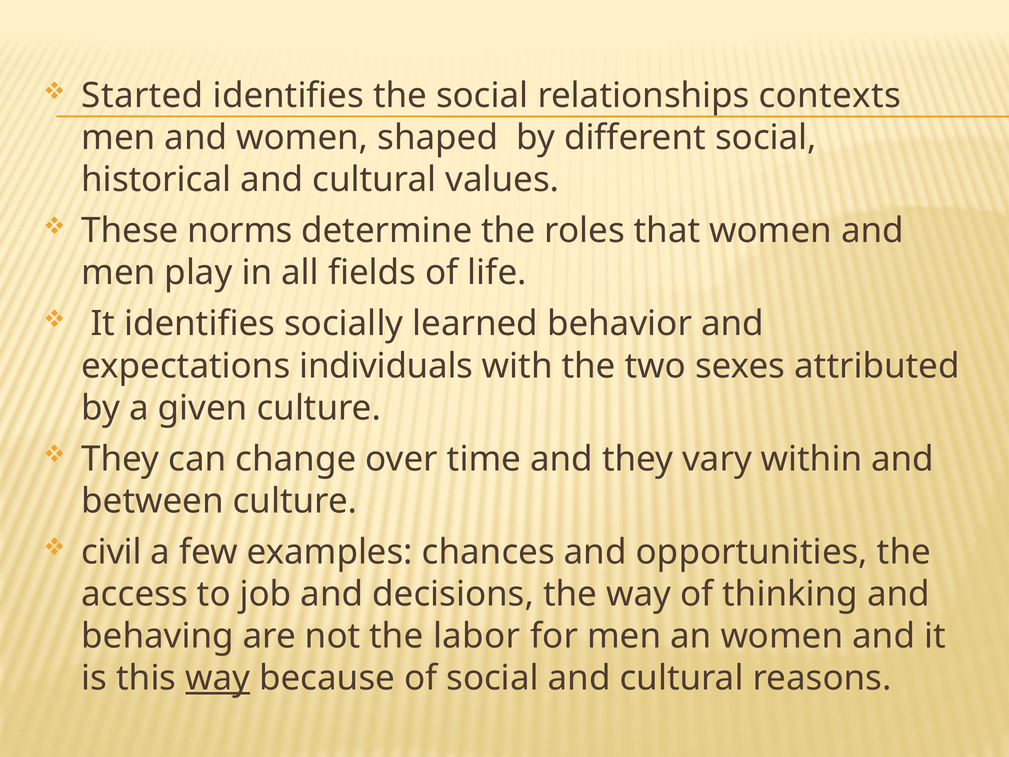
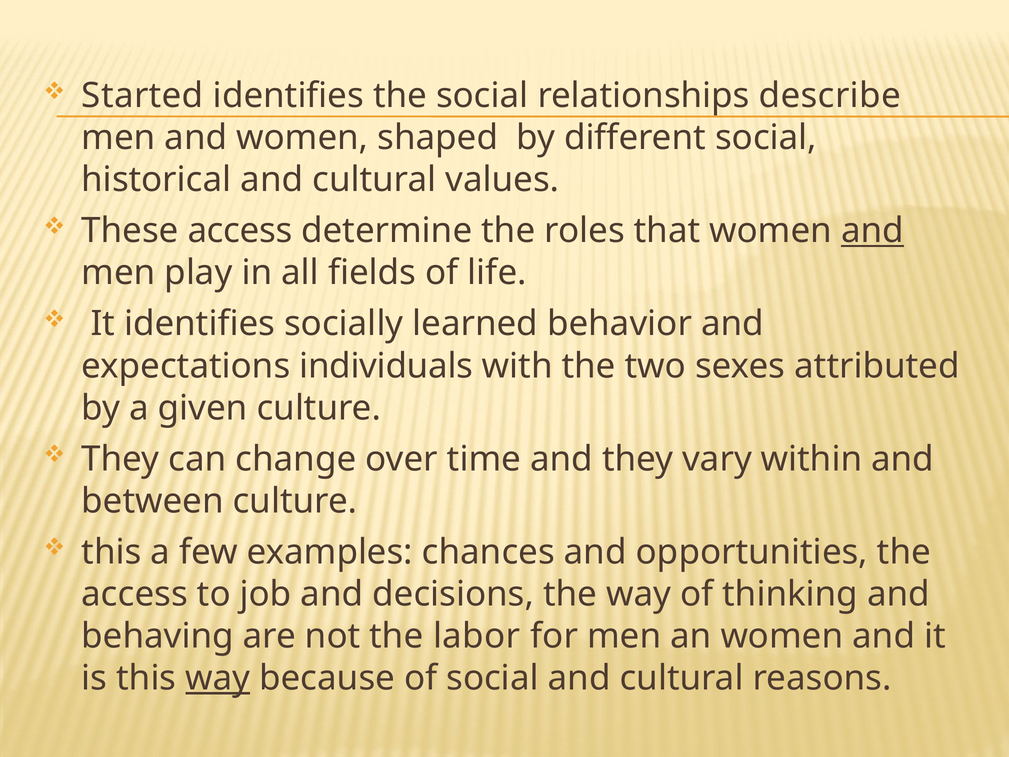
contexts: contexts -> describe
These norms: norms -> access
and at (873, 231) underline: none -> present
civil at (112, 552): civil -> this
